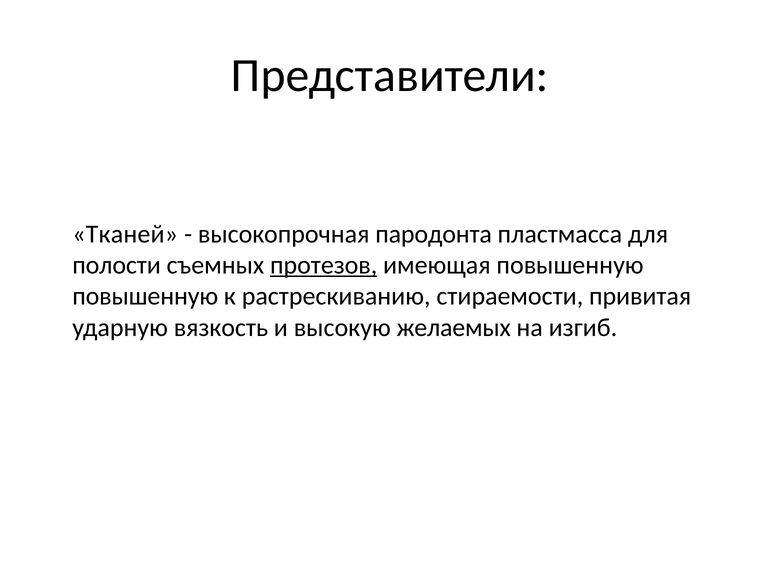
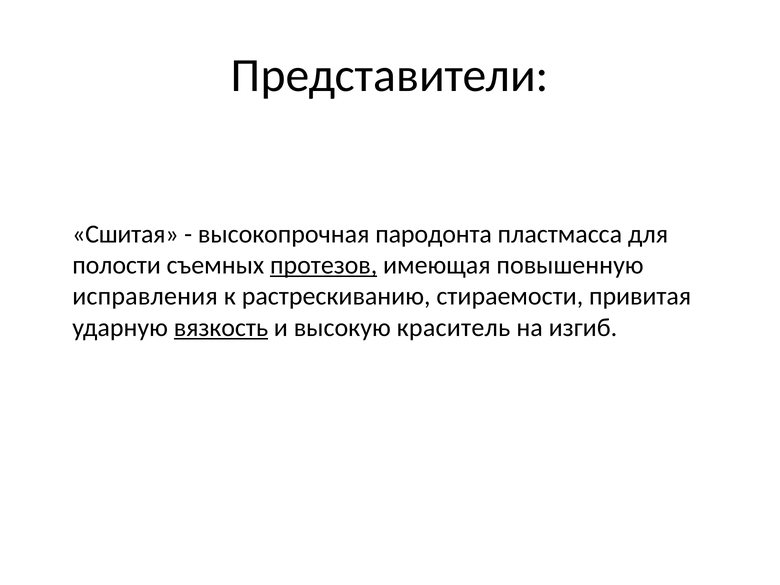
Тканей: Тканей -> Сшитая
повышенную at (145, 296): повышенную -> исправления
вязкость underline: none -> present
желаемых: желаемых -> краситель
